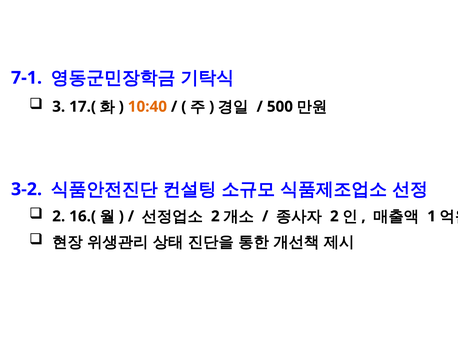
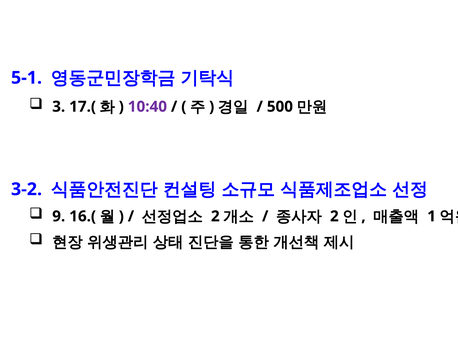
7-1: 7-1 -> 5-1
10:40 colour: orange -> purple
2 at (59, 216): 2 -> 9
